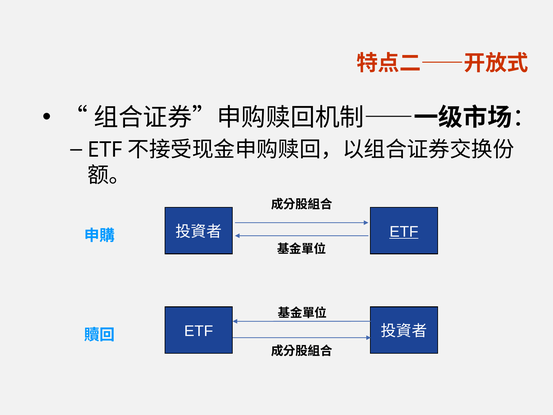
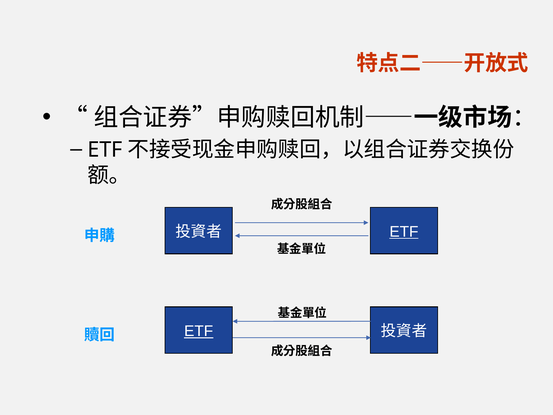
ETF at (199, 331) underline: none -> present
